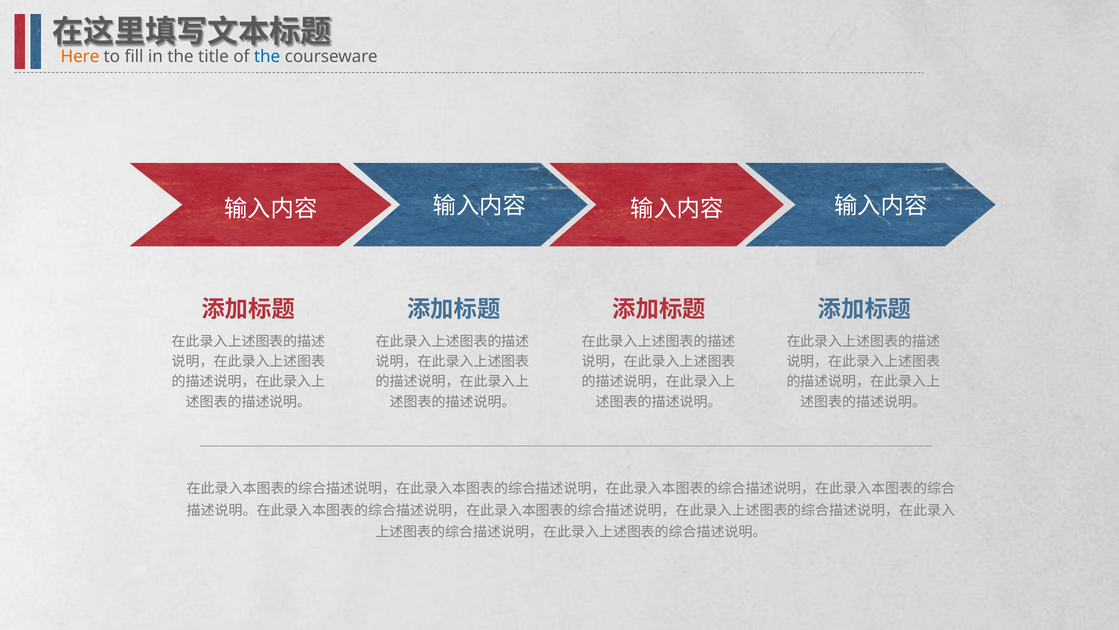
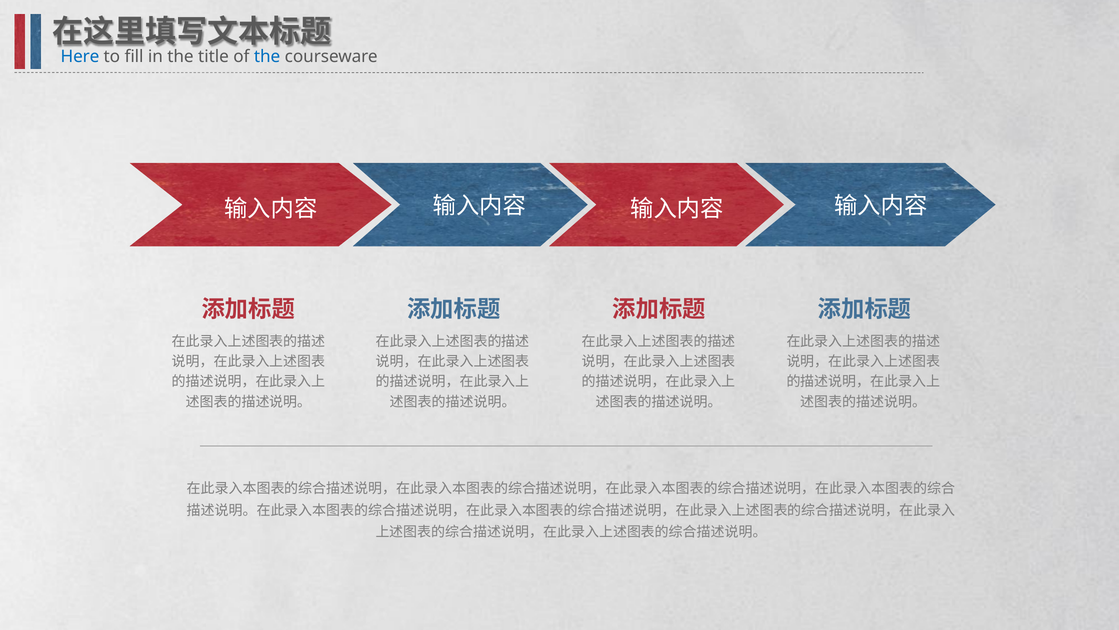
Here colour: orange -> blue
